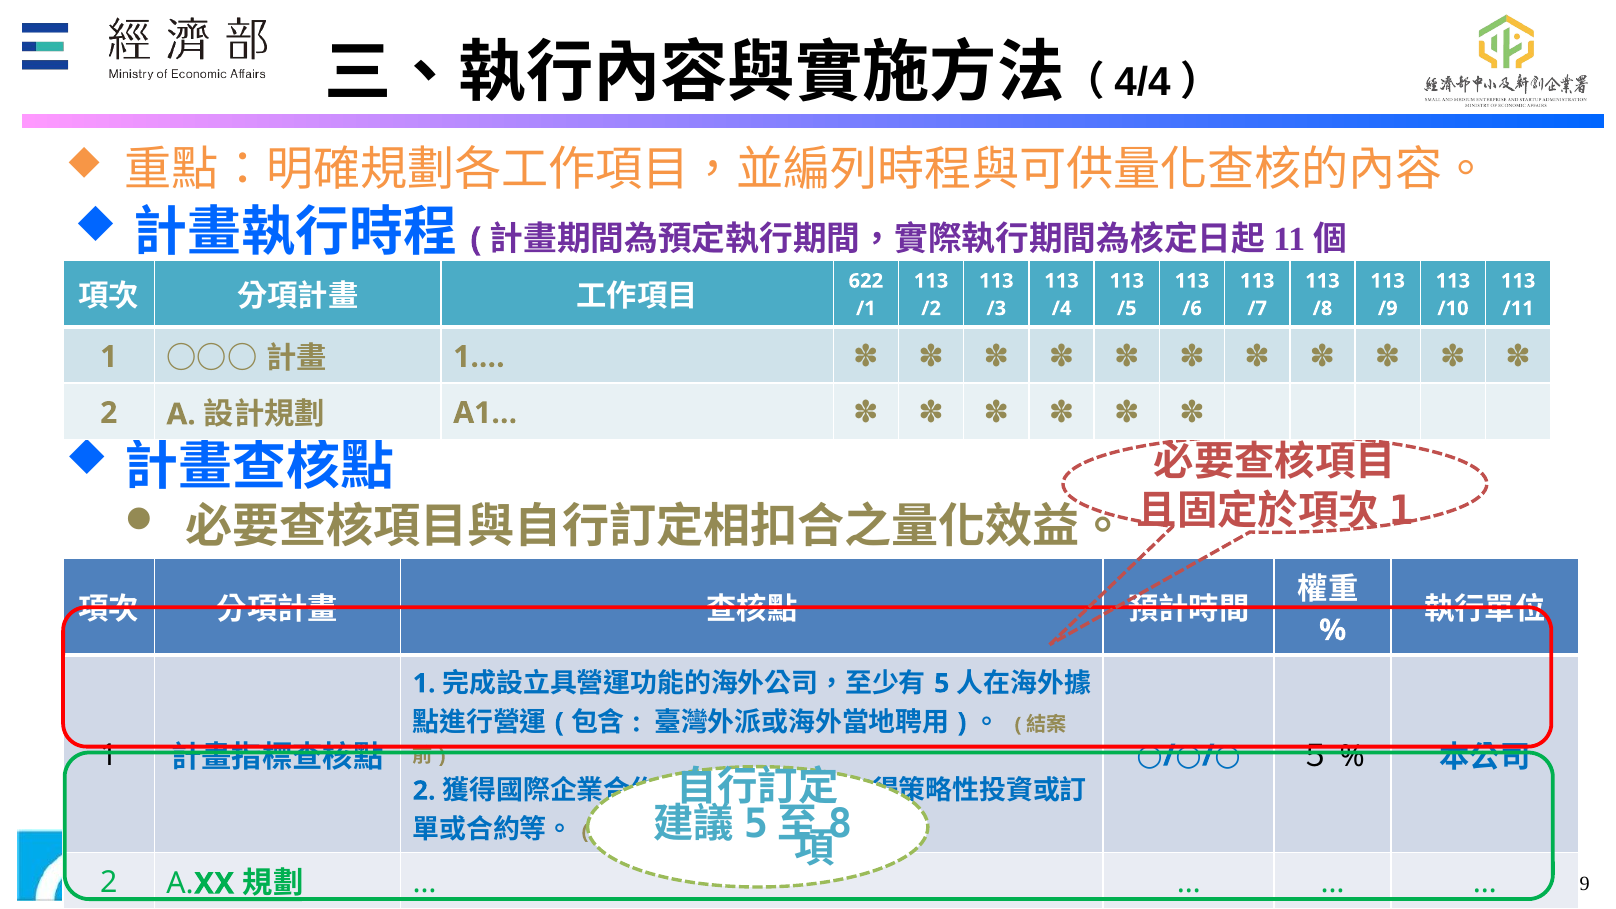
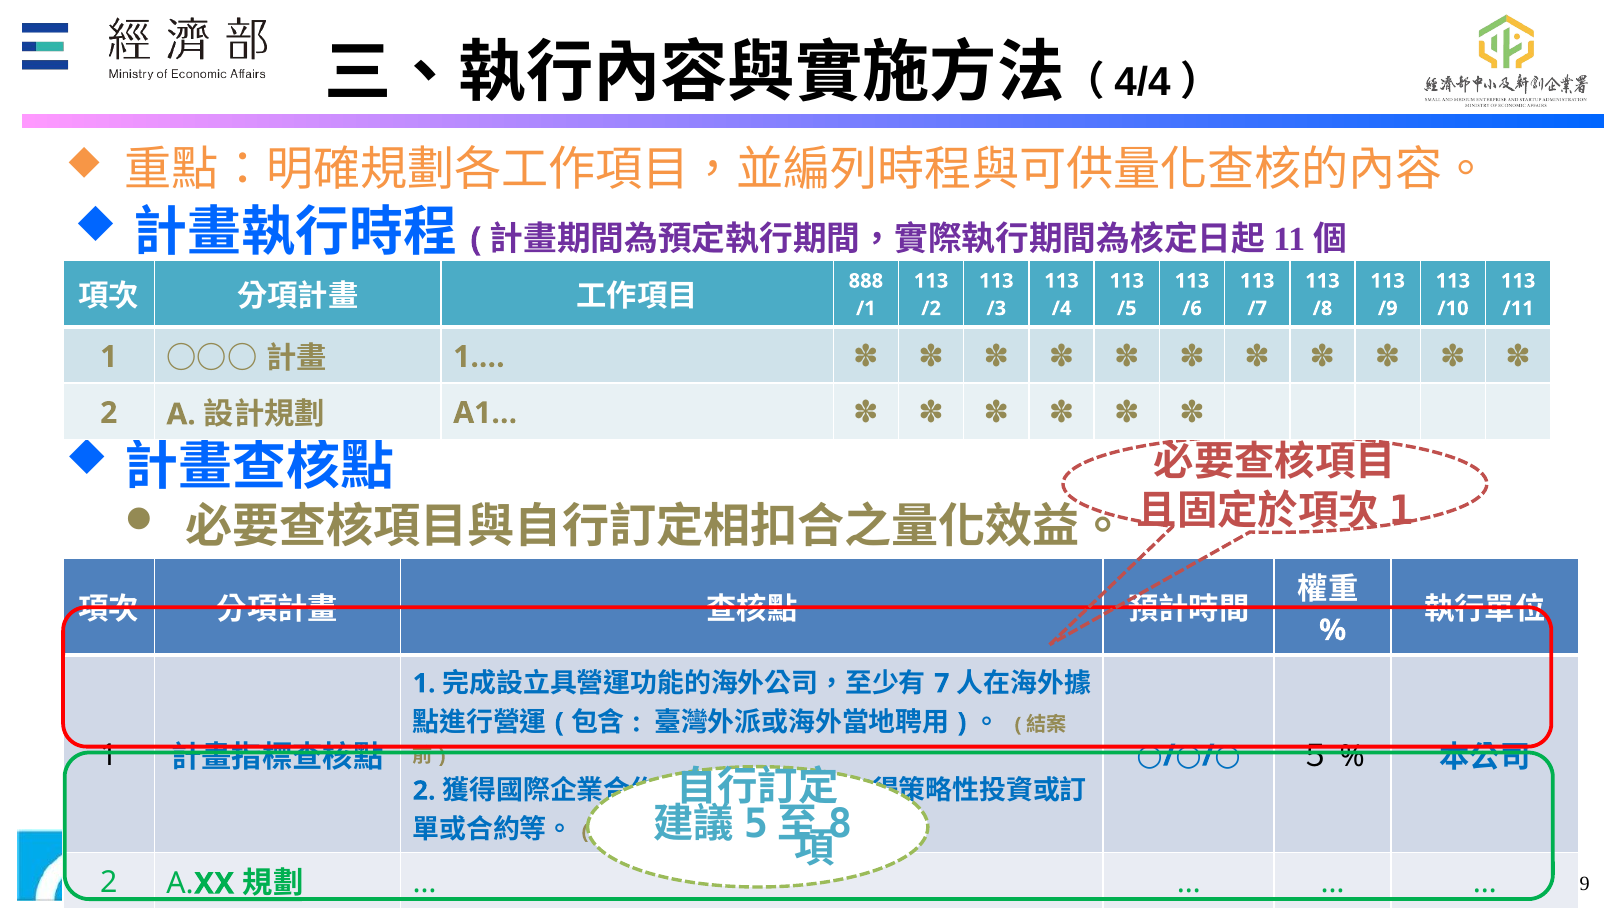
622: 622 -> 888
5: 5 -> 7
